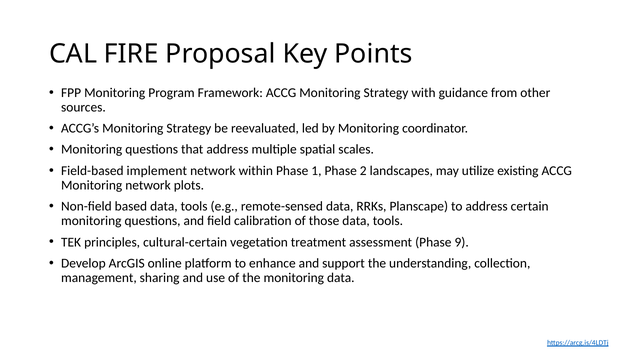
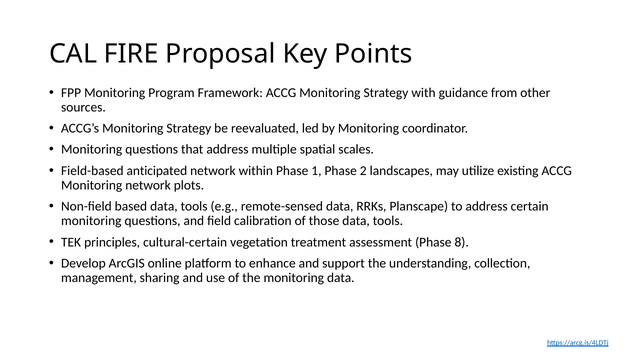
implement: implement -> anticipated
9: 9 -> 8
